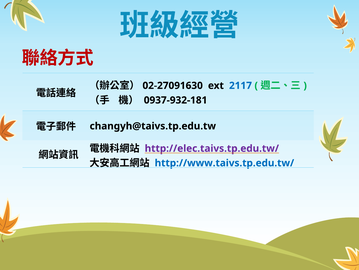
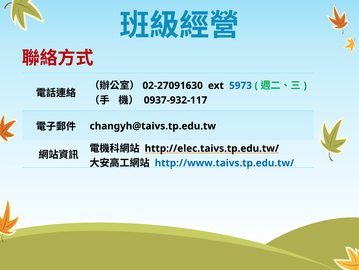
2117: 2117 -> 5973
0937-932-181: 0937-932-181 -> 0937-932-117
http://elec.taivs.tp.edu.tw/ colour: purple -> black
